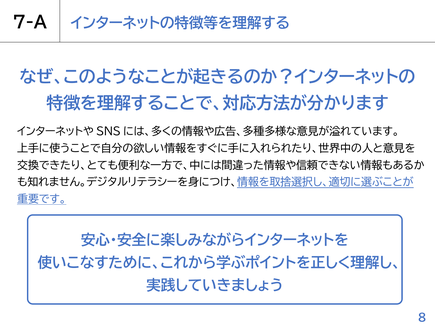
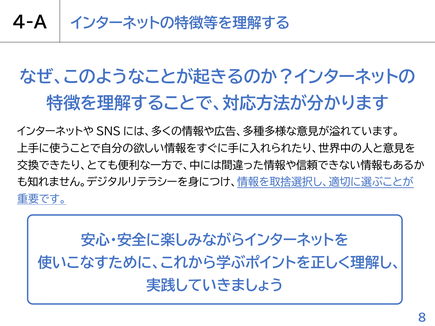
7-A: 7-A -> 4-A
